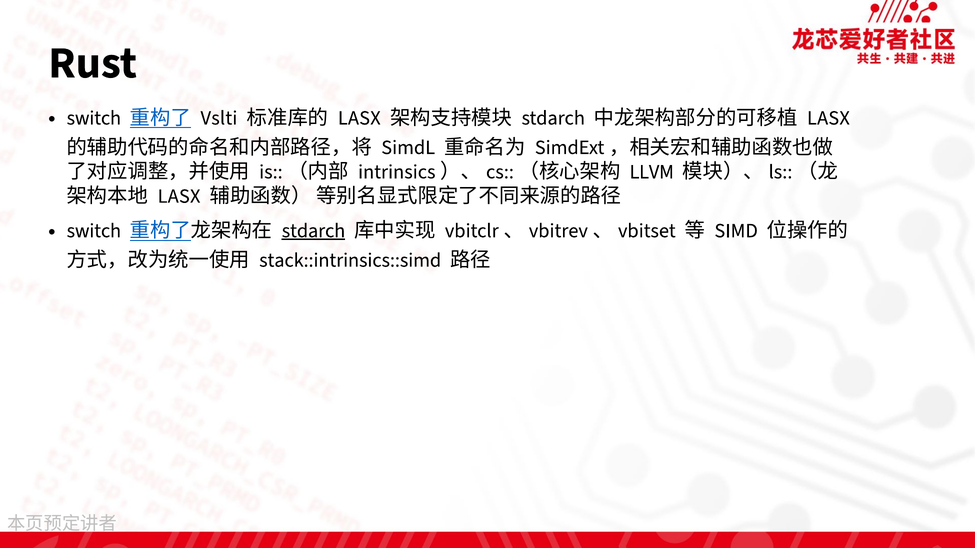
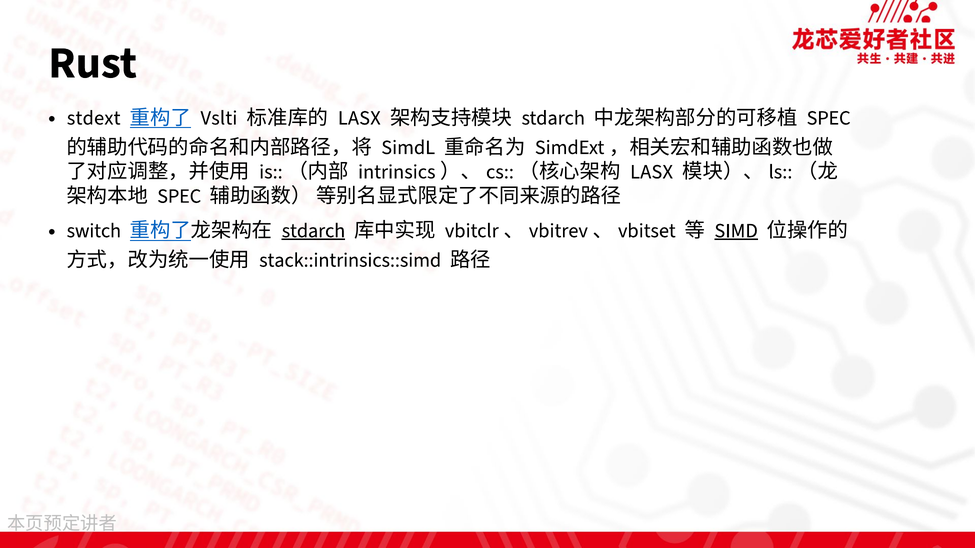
switch at (94, 118): switch -> stdext
LASX at (828, 118): LASX -> SPEC
LLVM at (652, 172): LLVM -> LASX
LASX at (179, 196): LASX -> SPEC
SIMD underline: none -> present
